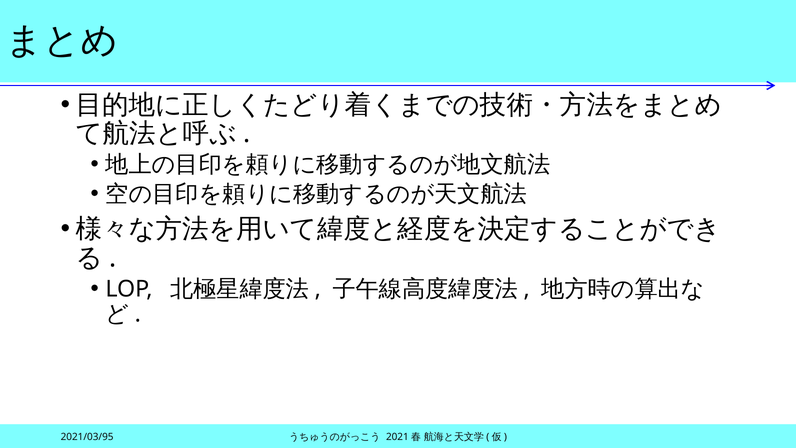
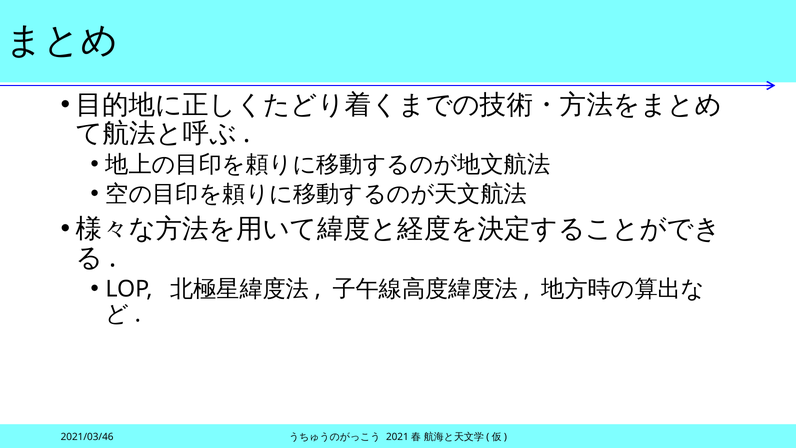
2021/03/95: 2021/03/95 -> 2021/03/46
